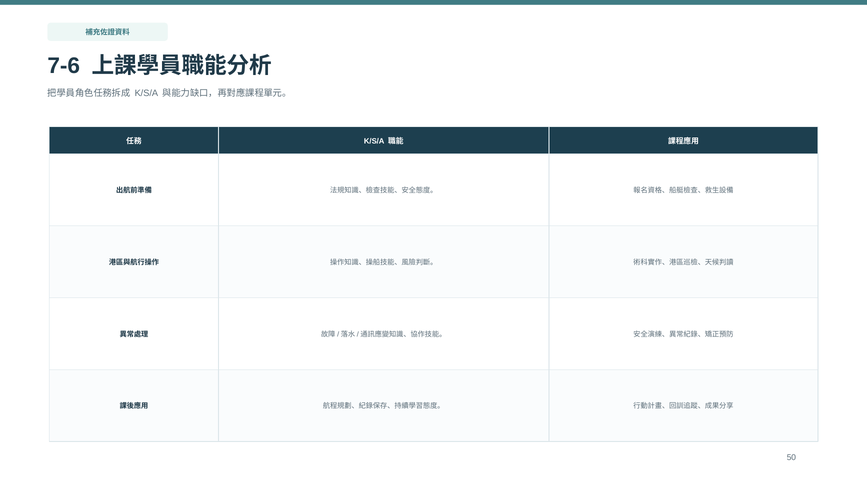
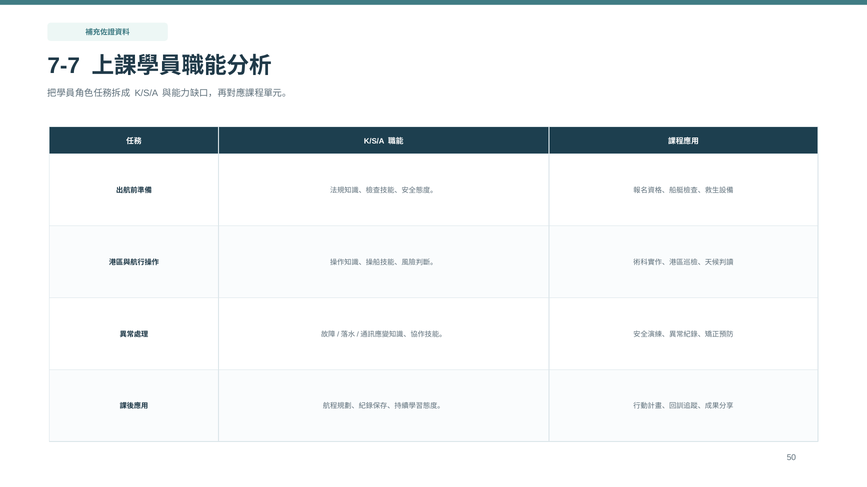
7-6: 7-6 -> 7-7
